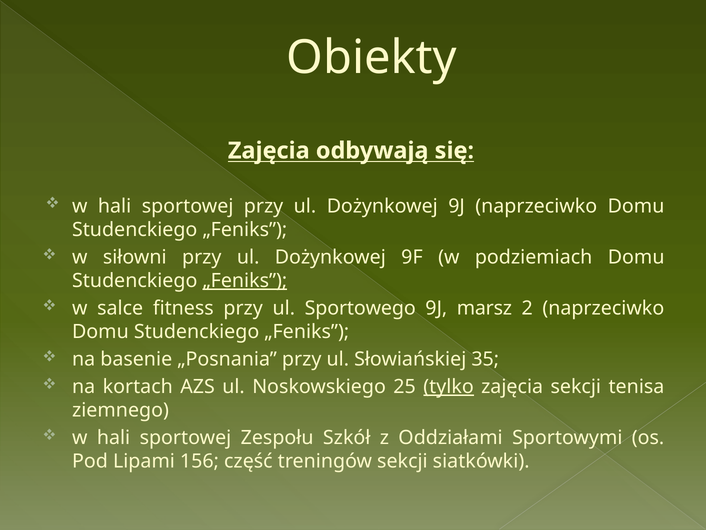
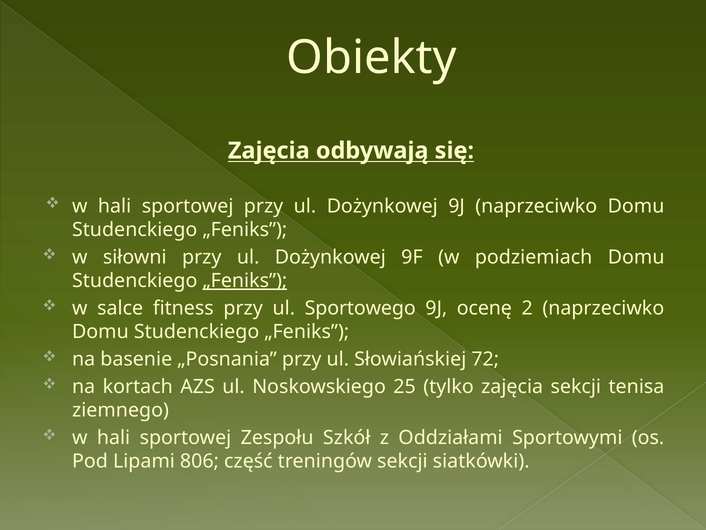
marsz: marsz -> ocenę
35: 35 -> 72
tylko underline: present -> none
156: 156 -> 806
